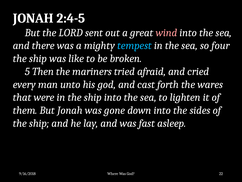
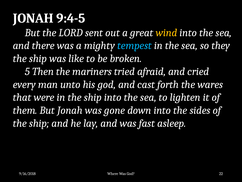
2:4-5: 2:4-5 -> 9:4-5
wind colour: pink -> yellow
four: four -> they
